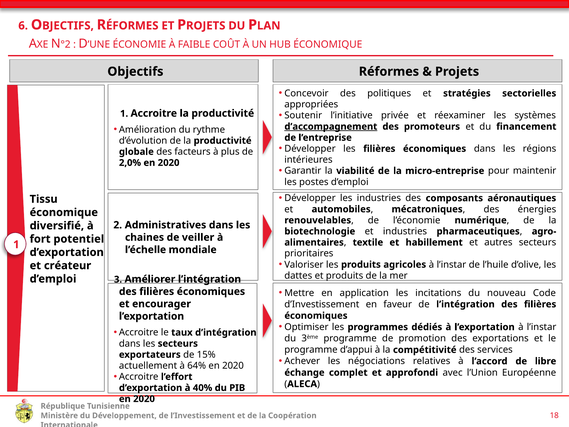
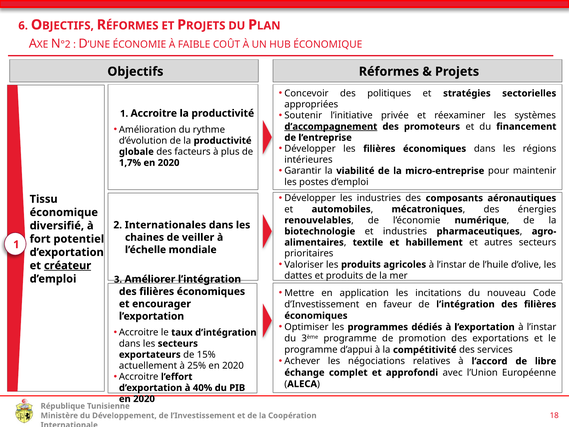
2,0%: 2,0% -> 1,7%
Administratives: Administratives -> Internationales
créateur underline: none -> present
64%: 64% -> 25%
